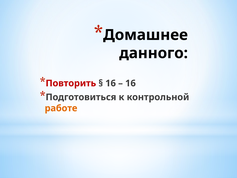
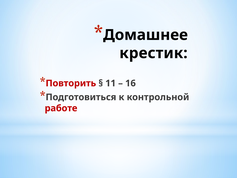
данного: данного -> крестик
16 at (111, 83): 16 -> 11
работе colour: orange -> red
